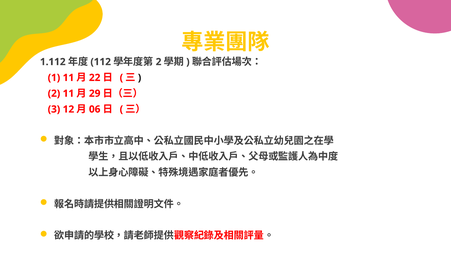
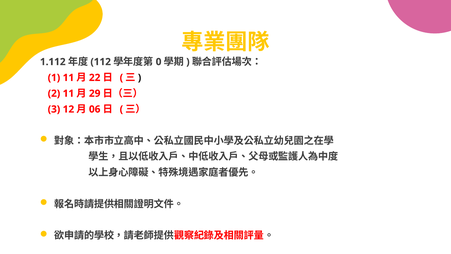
2 at (159, 62): 2 -> 0
